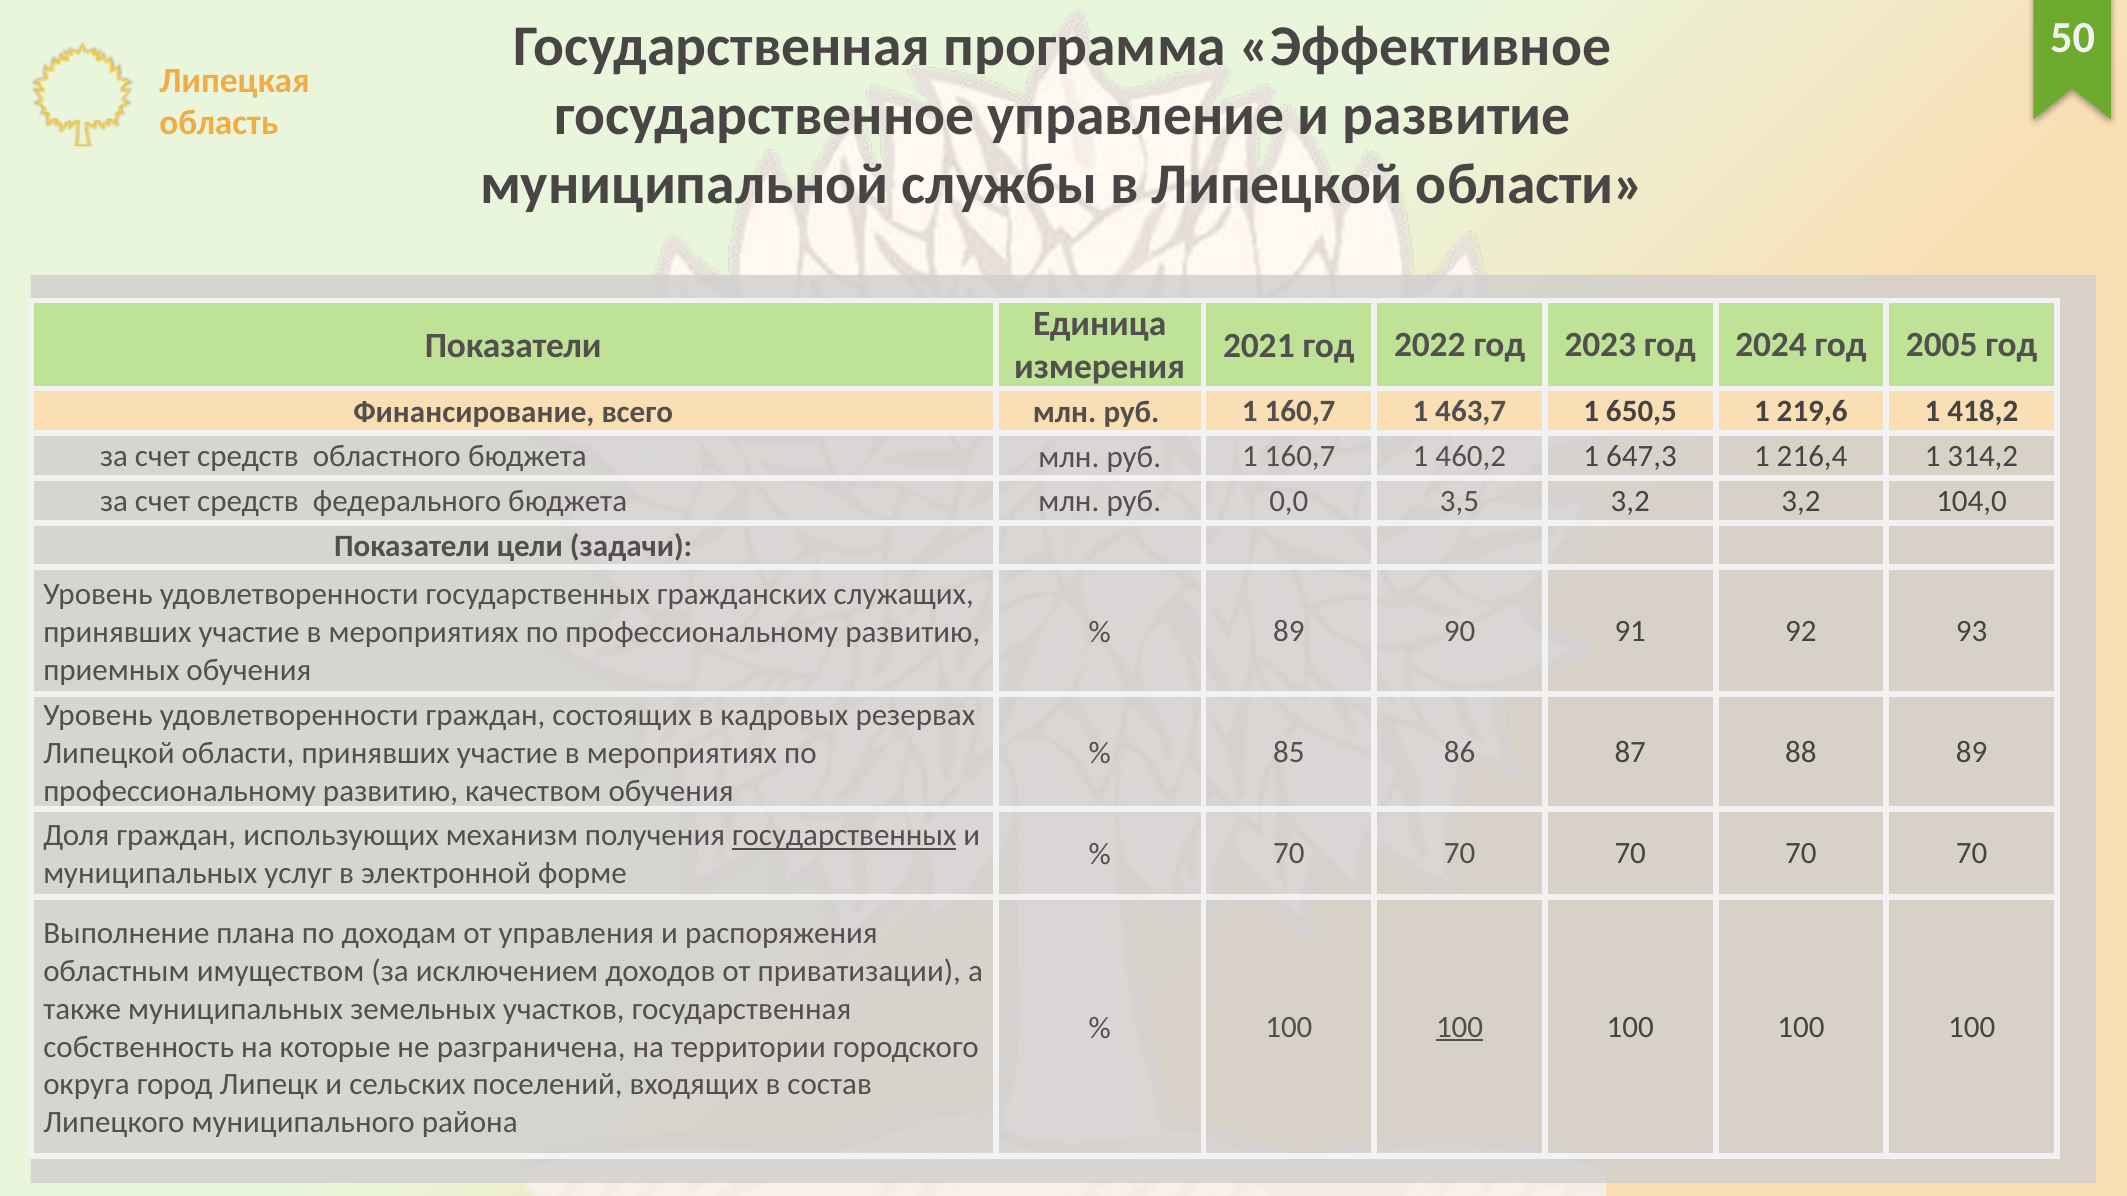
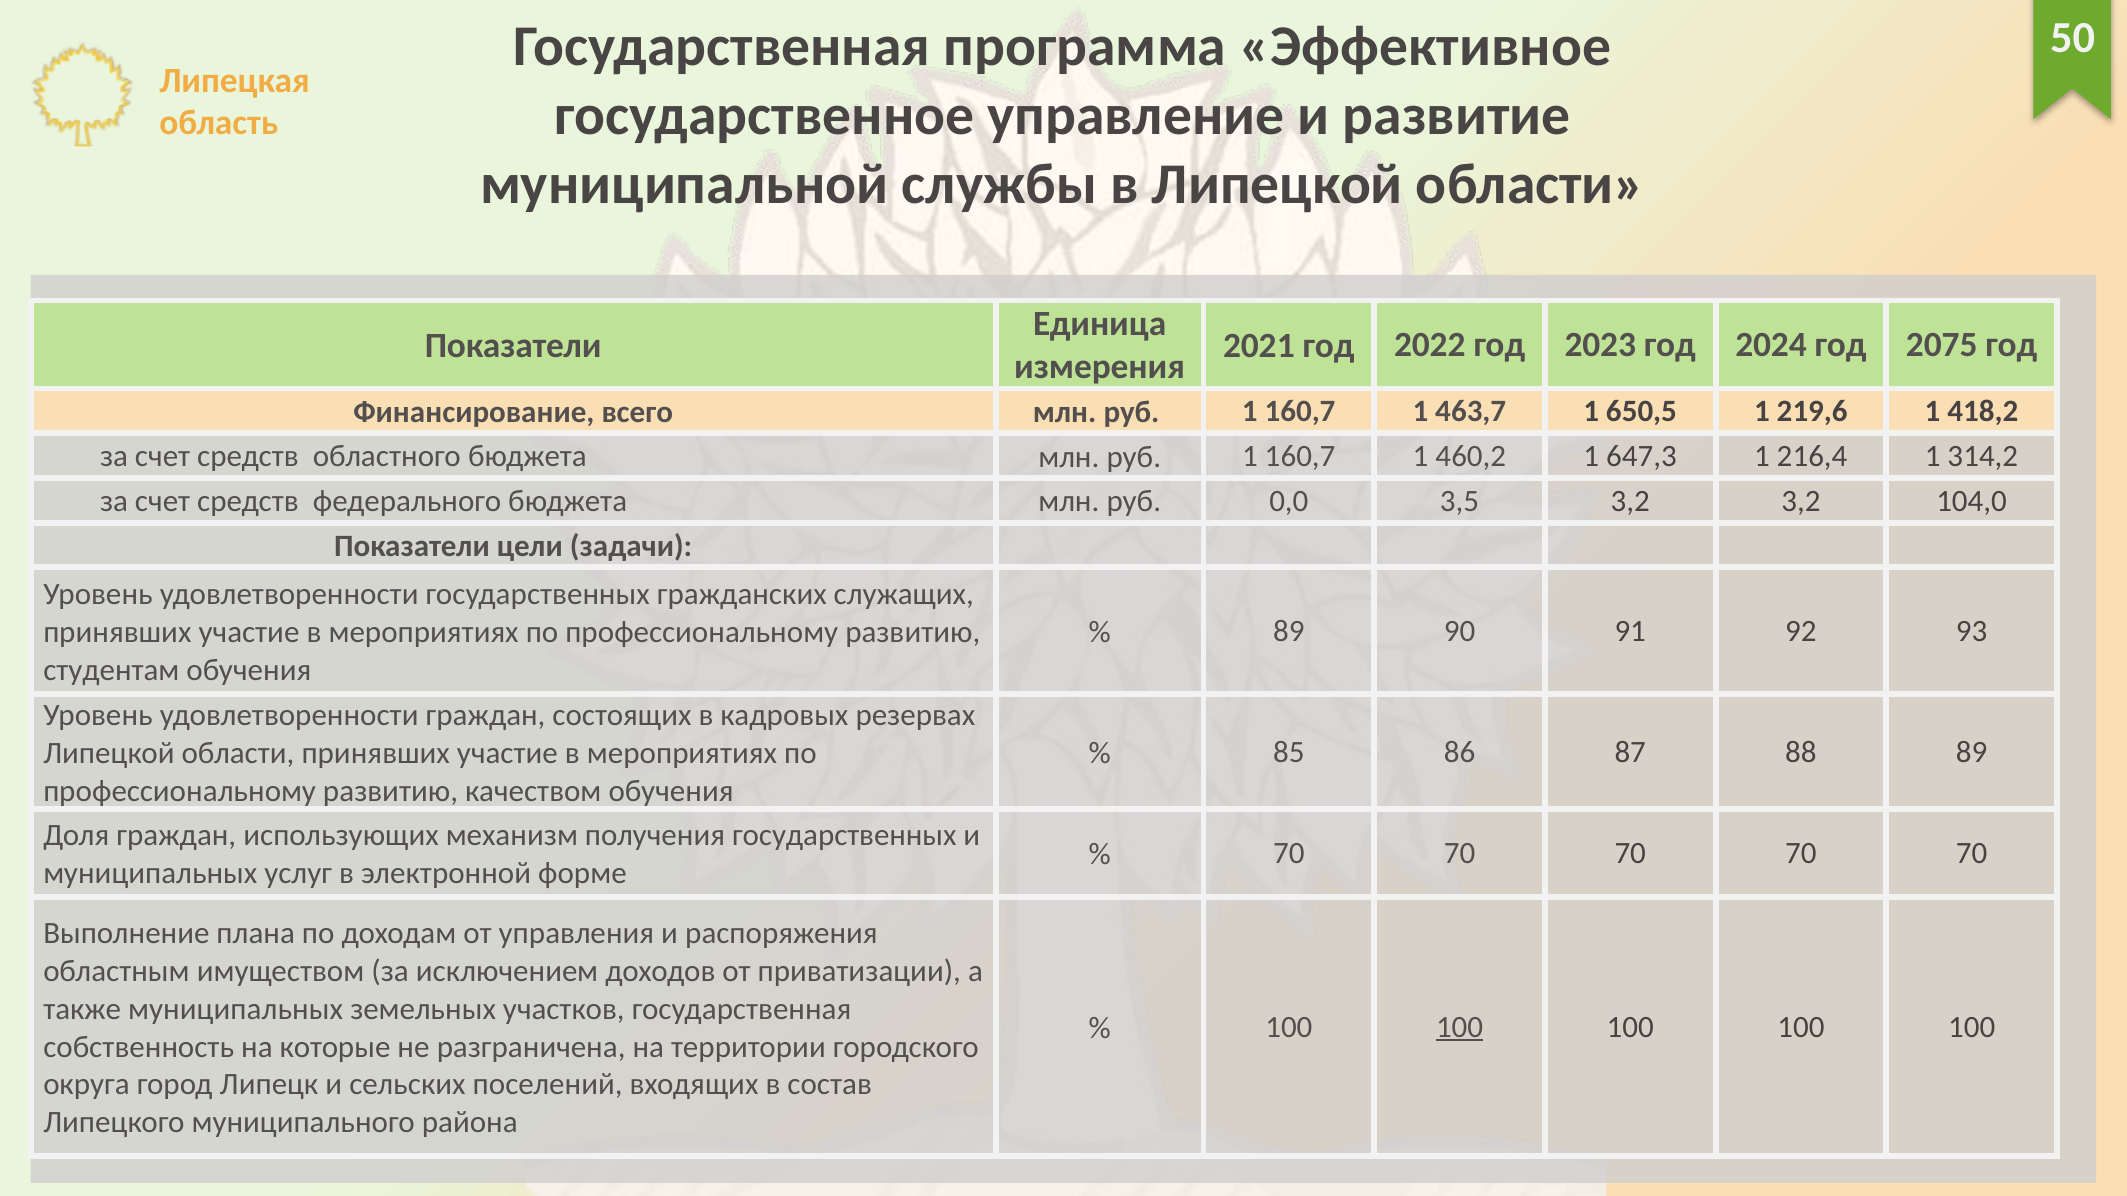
2005: 2005 -> 2075
приемных: приемных -> студентам
государственных at (844, 836) underline: present -> none
